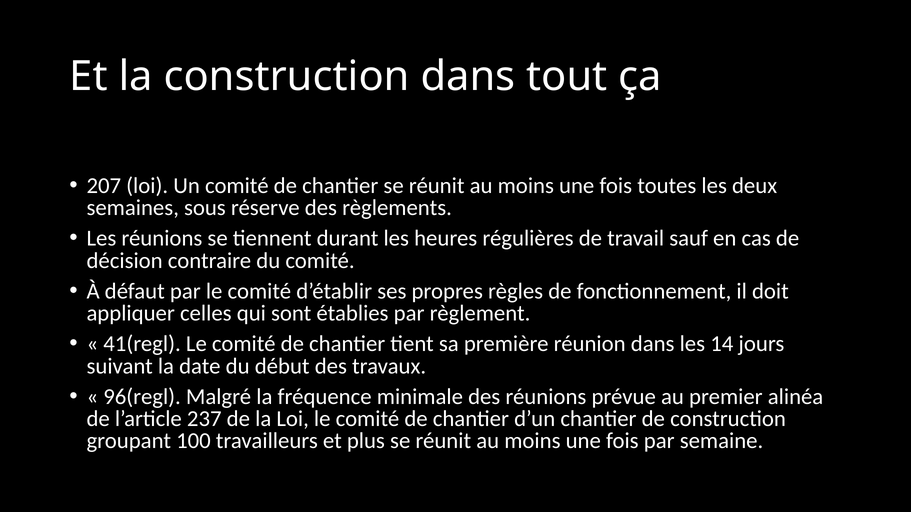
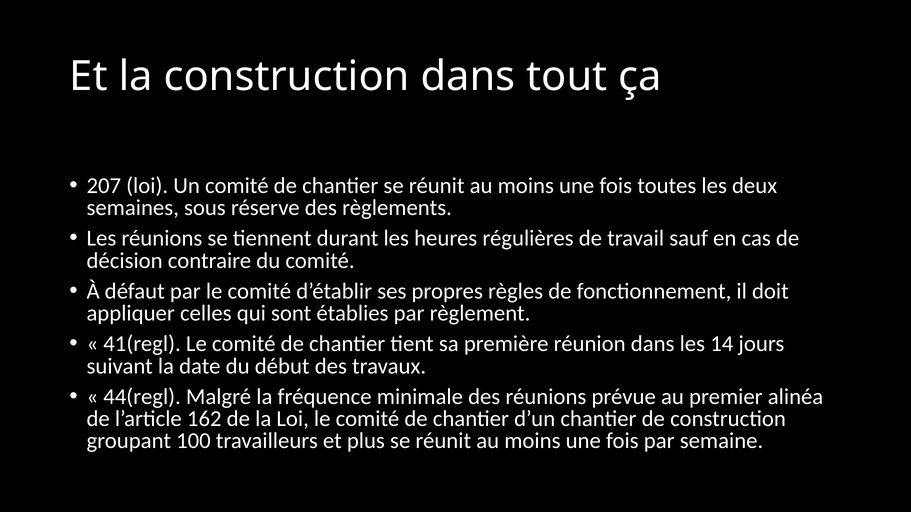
96(regl: 96(regl -> 44(regl
237: 237 -> 162
